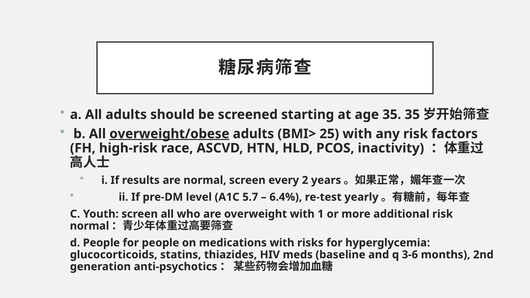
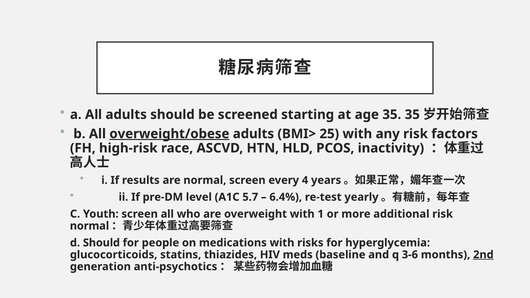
2: 2 -> 4
d People: People -> Should
2nd underline: none -> present
